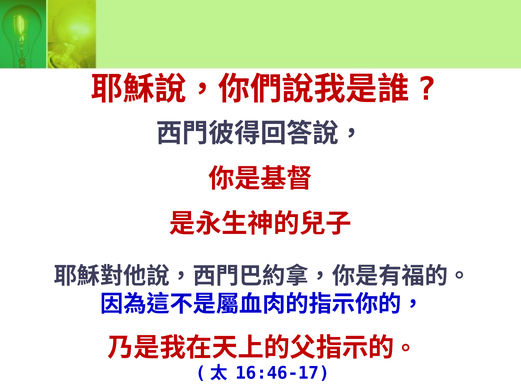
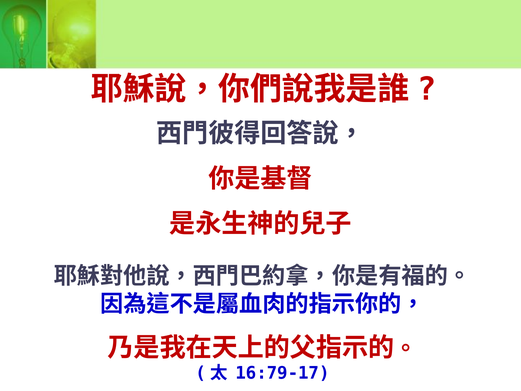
16:46-17: 16:46-17 -> 16:79-17
